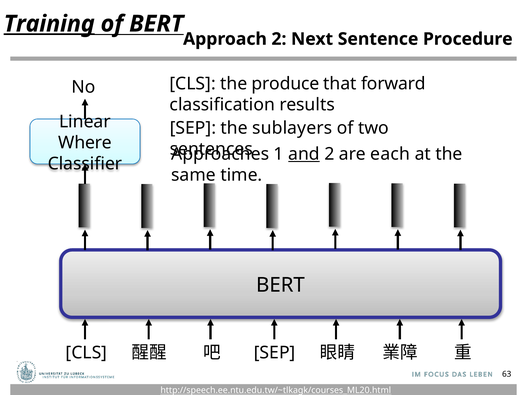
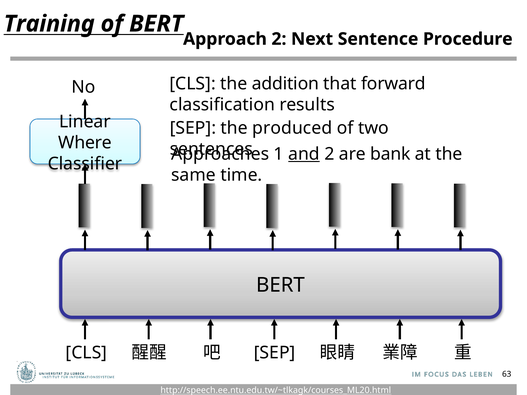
Training underline: present -> none
produce: produce -> addition
sublayers: sublayers -> produced
each: each -> bank
